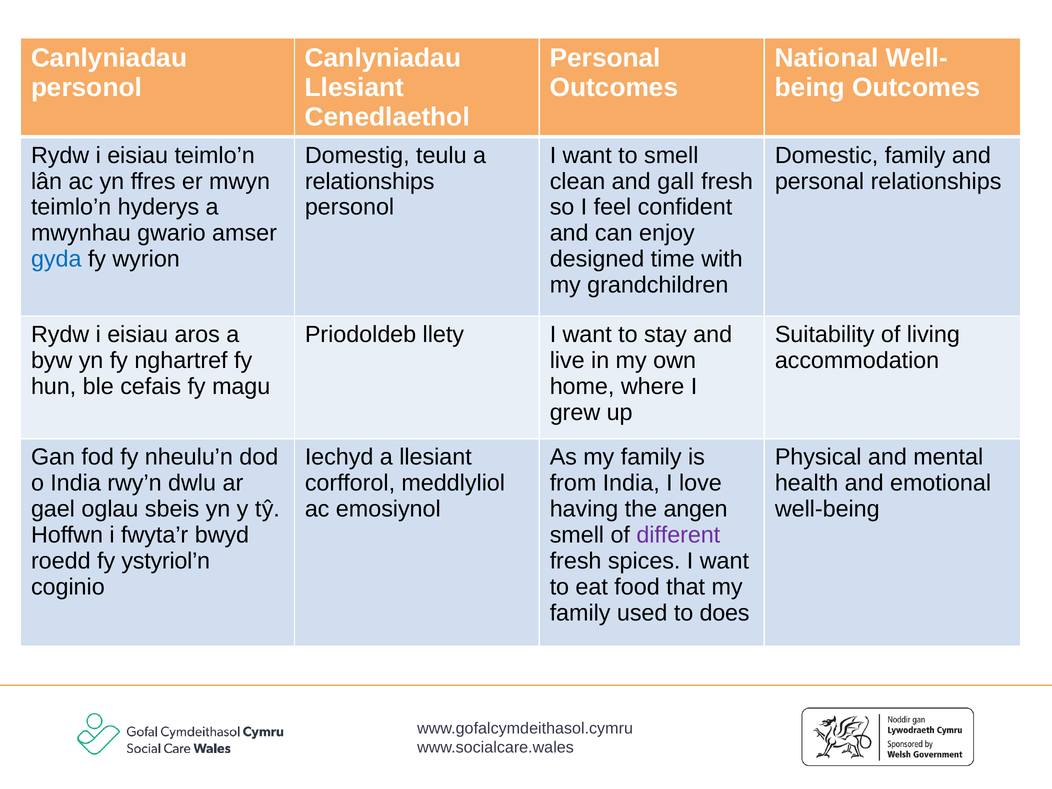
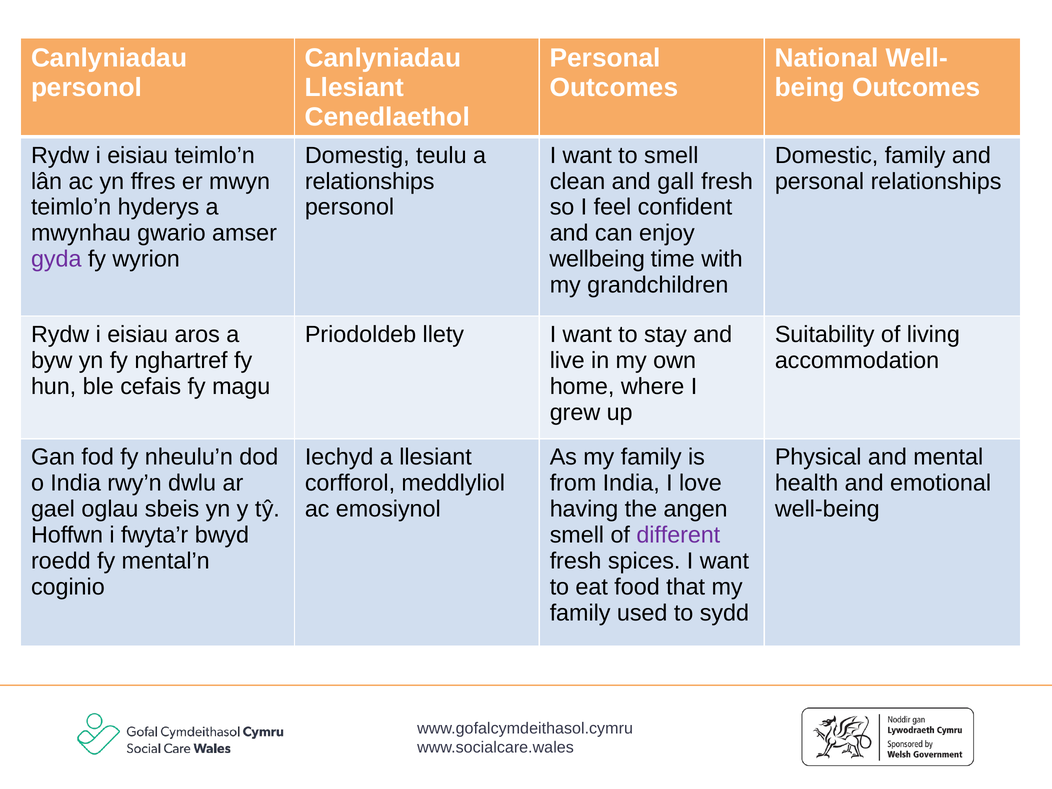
gyda colour: blue -> purple
designed: designed -> wellbeing
ystyriol’n: ystyriol’n -> mental’n
does: does -> sydd
